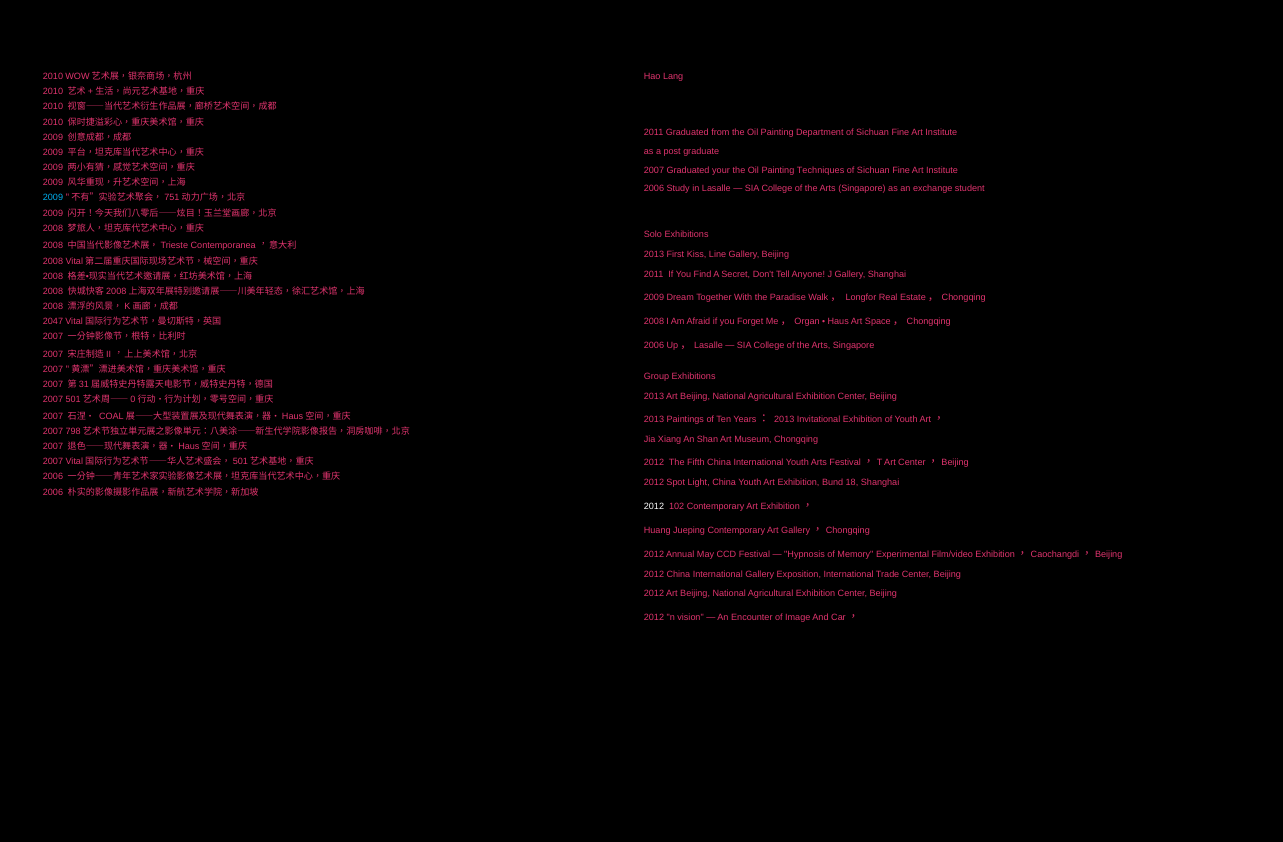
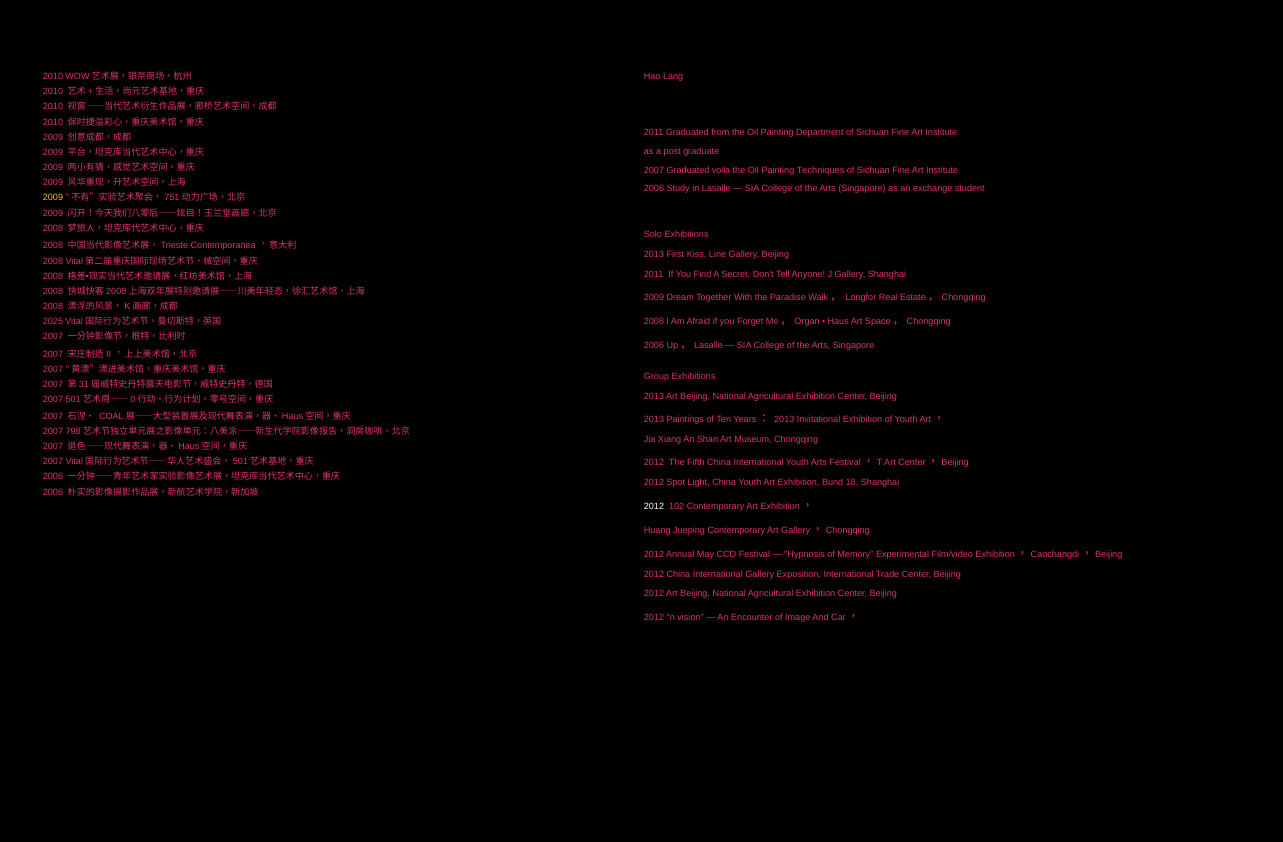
your: your -> voila
2009 at (53, 198) colour: light blue -> yellow
2047: 2047 -> 2025
